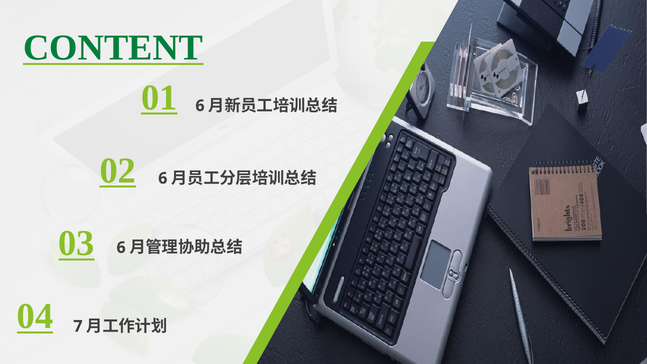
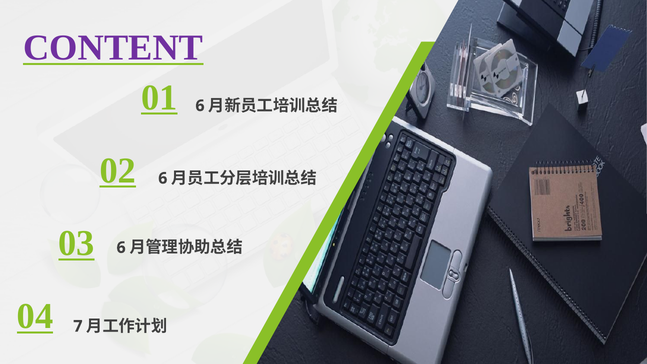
CONTENT colour: green -> purple
